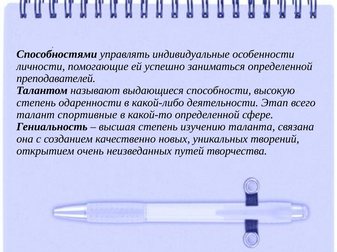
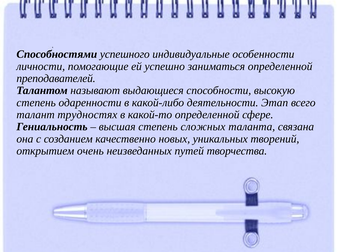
управлять: управлять -> успешного
спортивные: спортивные -> трудностях
изучению: изучению -> сложных
